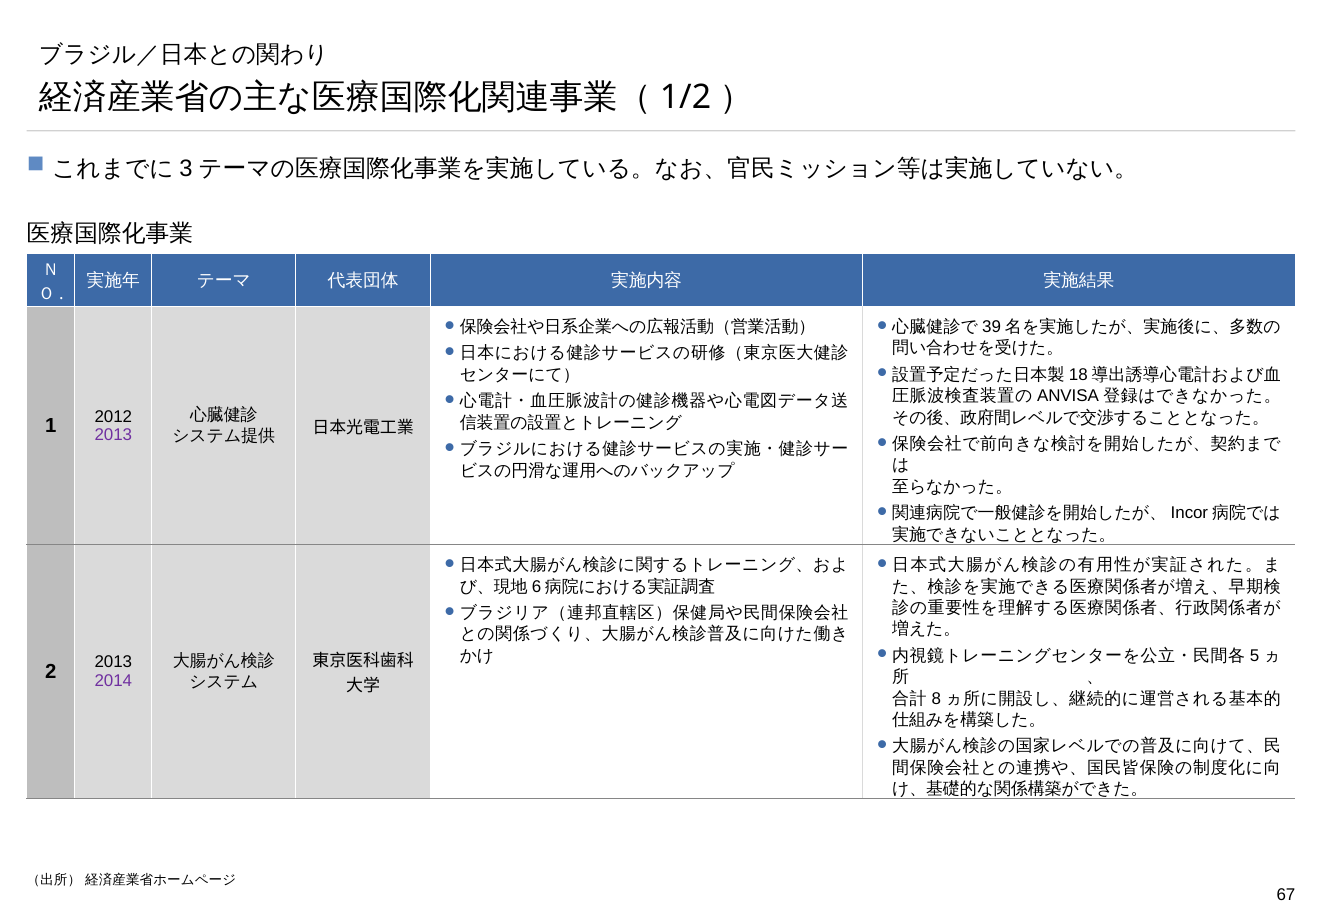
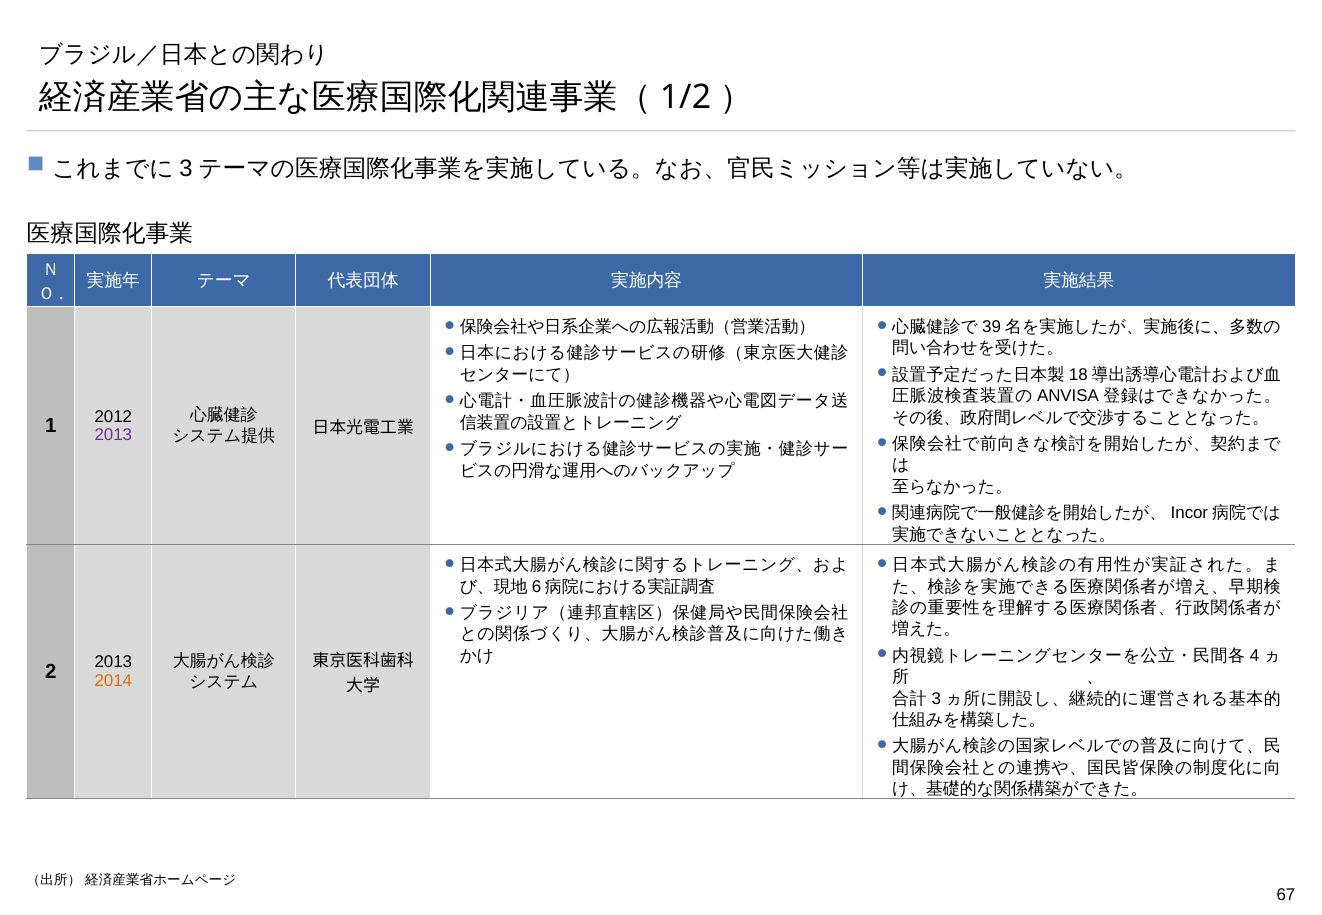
5: 5 -> 4
2014 colour: purple -> orange
8: 8 -> 3
